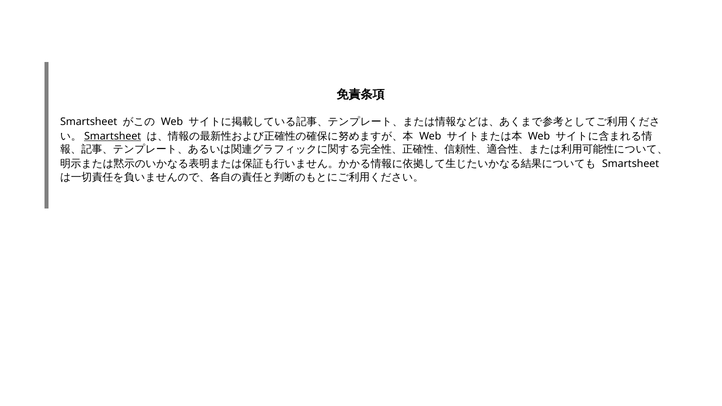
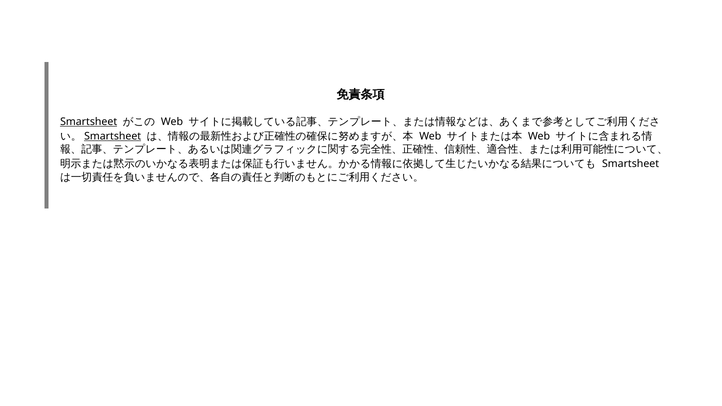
Smartsheet at (89, 122) underline: none -> present
